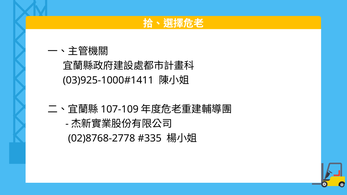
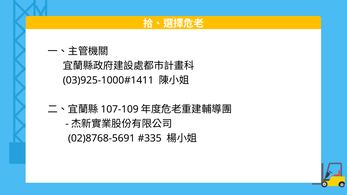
02)8768-2778: 02)8768-2778 -> 02)8768-5691
